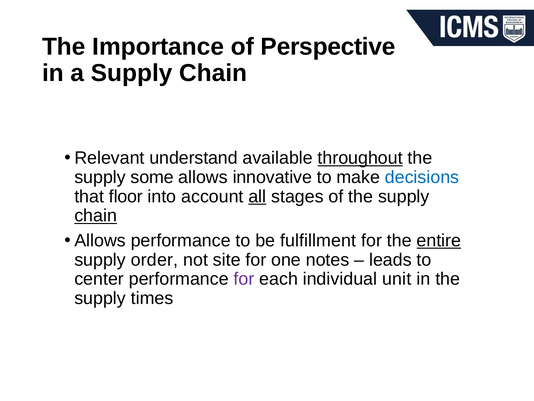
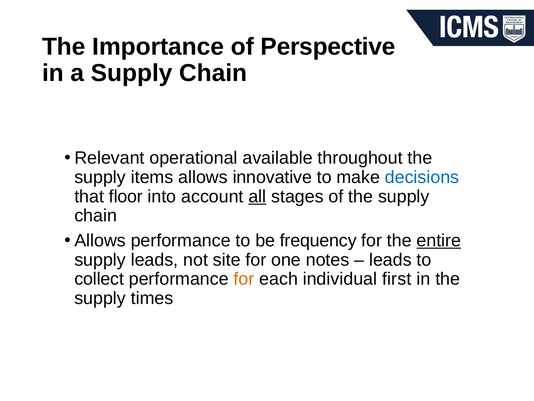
understand: understand -> operational
throughout underline: present -> none
some: some -> items
chain at (96, 216) underline: present -> none
fulfillment: fulfillment -> frequency
supply order: order -> leads
center: center -> collect
for at (244, 279) colour: purple -> orange
unit: unit -> first
